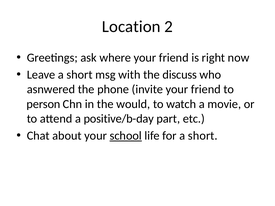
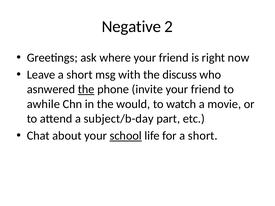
Location: Location -> Negative
the at (86, 89) underline: none -> present
person: person -> awhile
positive/b-day: positive/b-day -> subject/b-day
